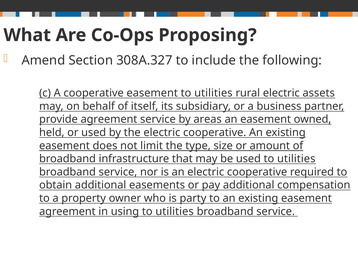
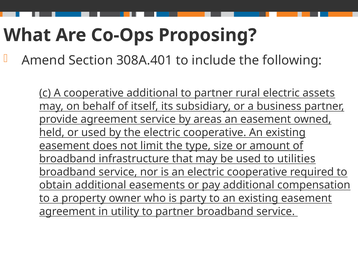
308A.327: 308A.327 -> 308A.401
cooperative easement: easement -> additional
utilities at (213, 93): utilities -> partner
using: using -> utility
utilities at (175, 211): utilities -> partner
